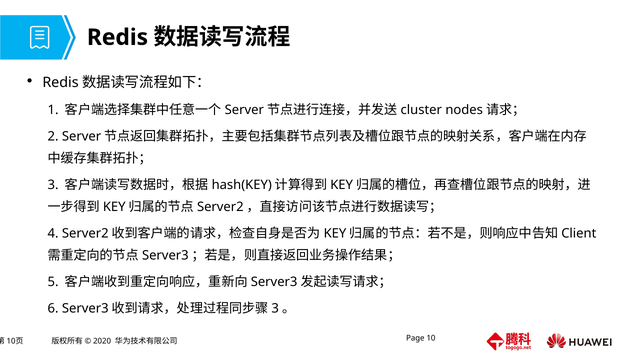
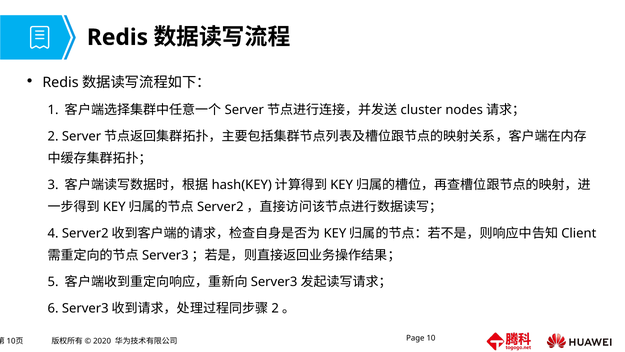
3 at (275, 308): 3 -> 2
